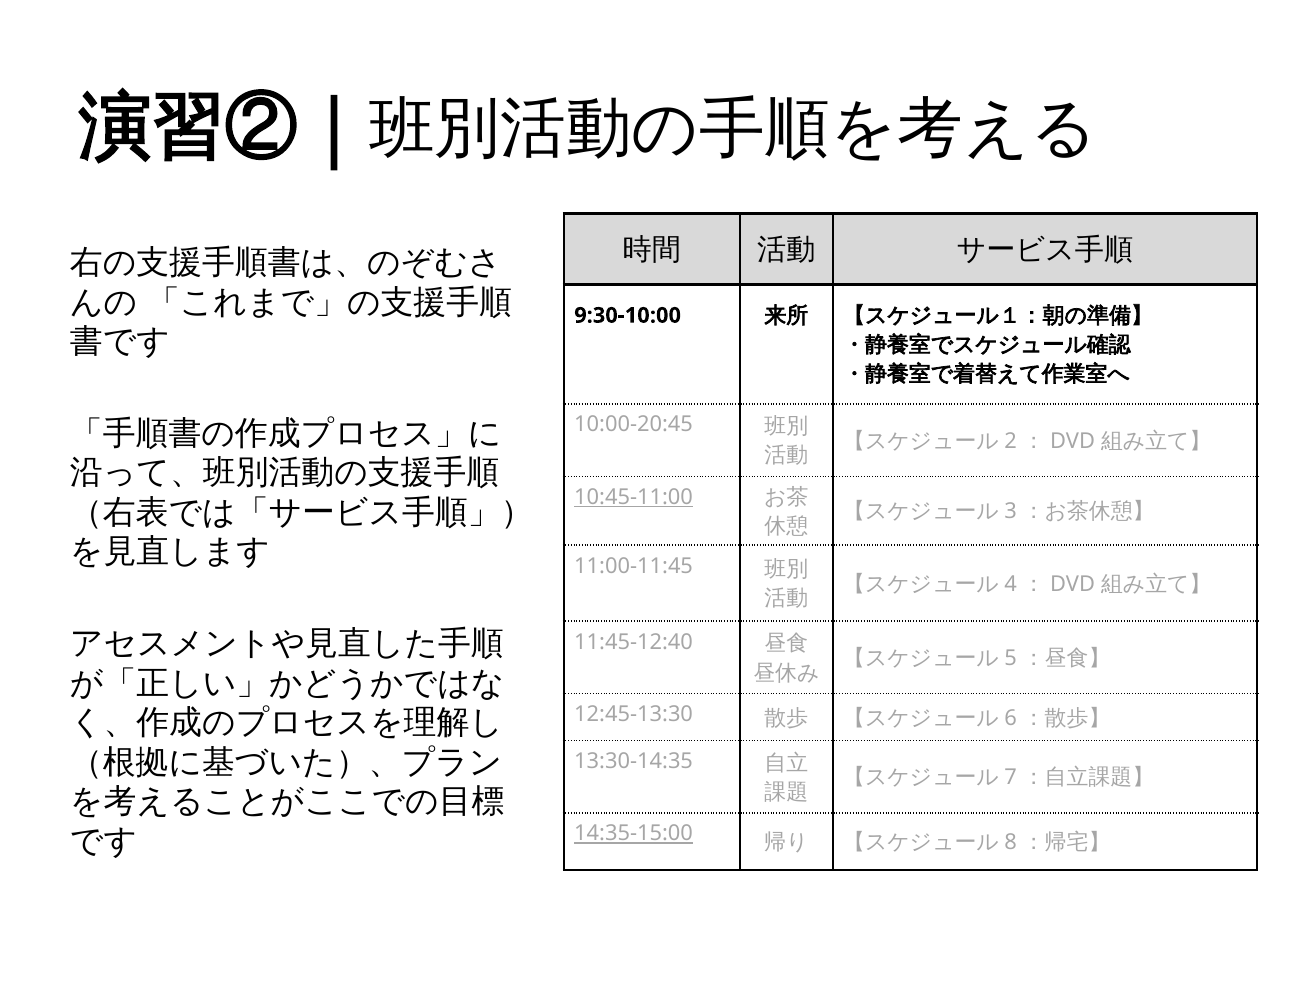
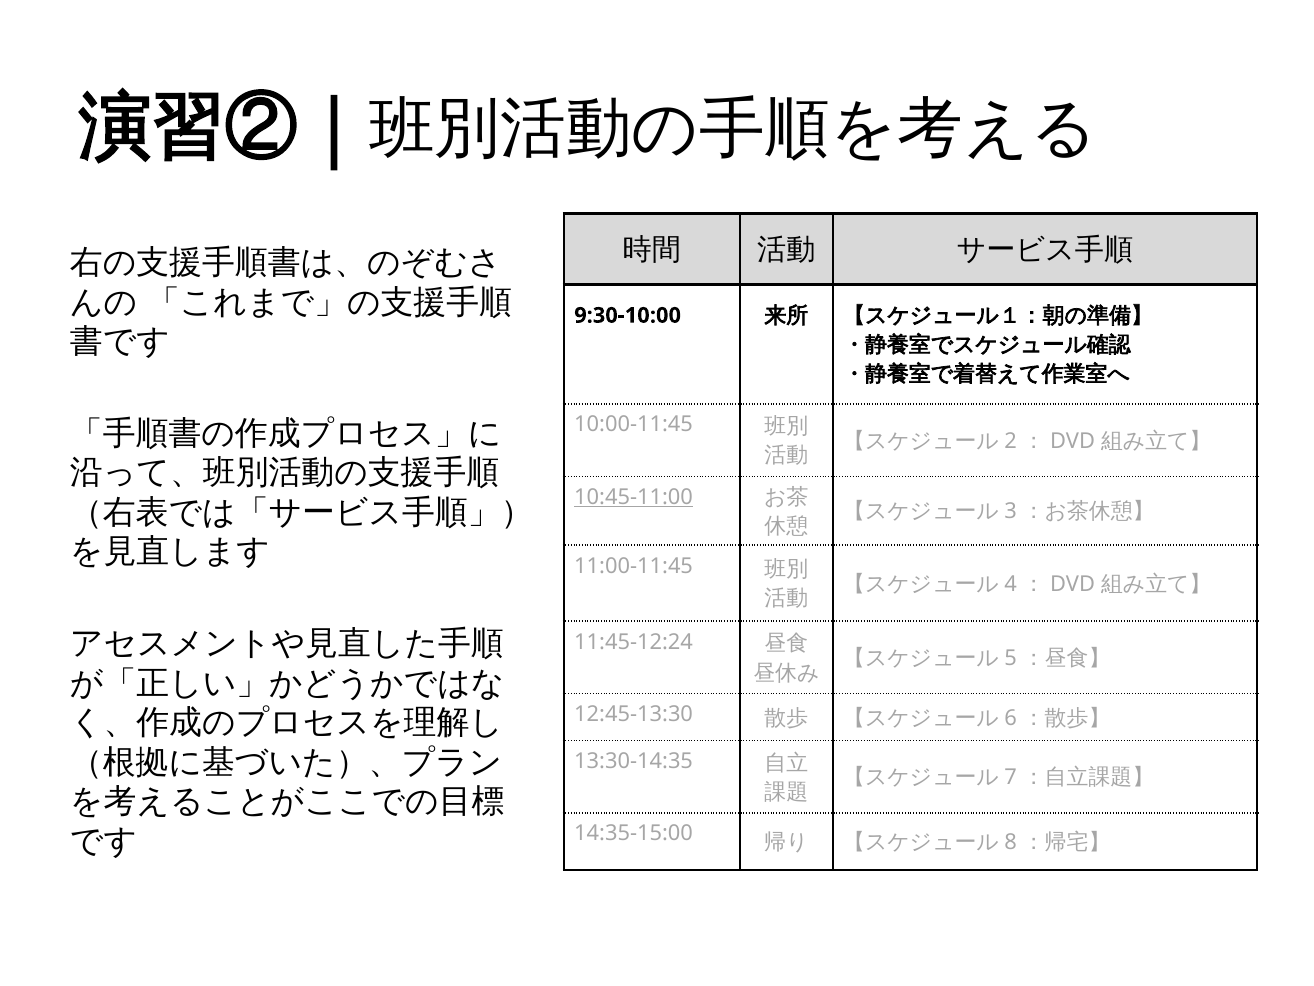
10:00-20:45: 10:00-20:45 -> 10:00-11:45
11:45-12:40: 11:45-12:40 -> 11:45-12:24
14:35-15:00 underline: present -> none
